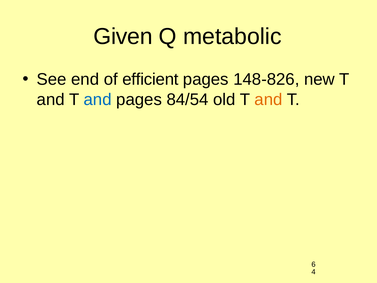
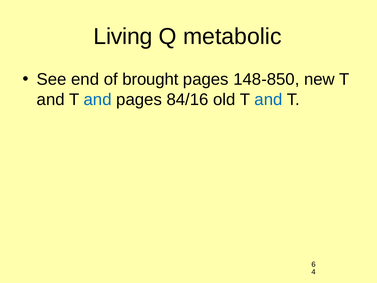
Given: Given -> Living
efficient: efficient -> brought
148-826: 148-826 -> 148-850
84/54: 84/54 -> 84/16
and at (268, 99) colour: orange -> blue
